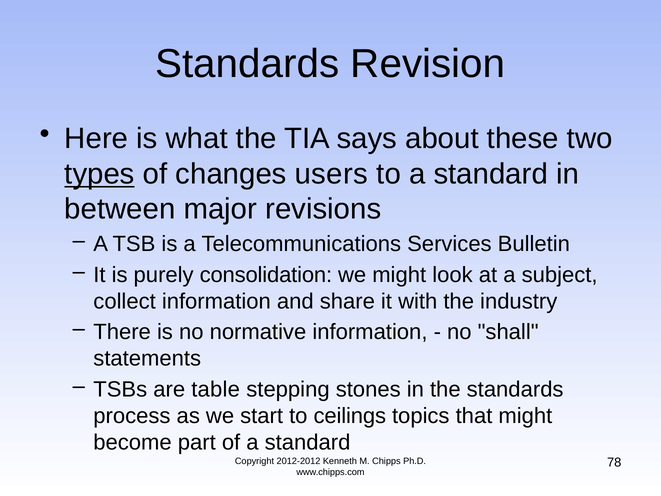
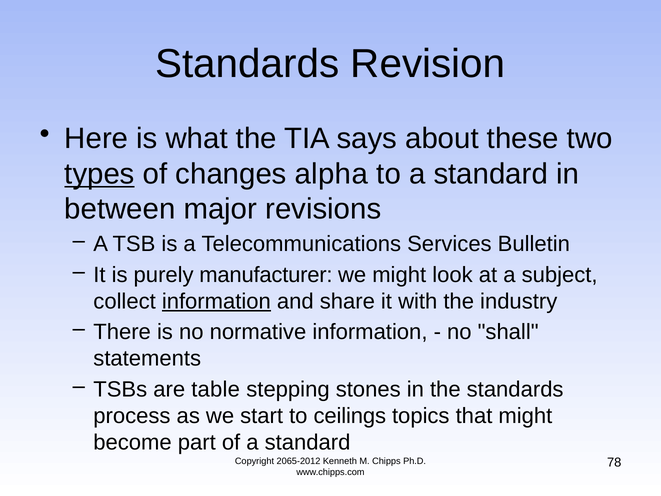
users: users -> alpha
consolidation: consolidation -> manufacturer
information at (216, 301) underline: none -> present
2012-2012: 2012-2012 -> 2065-2012
